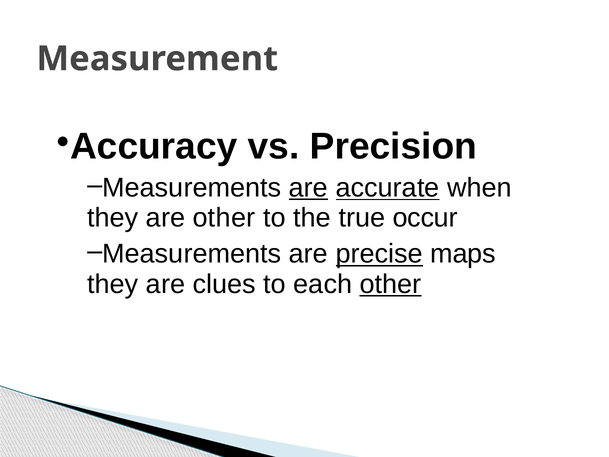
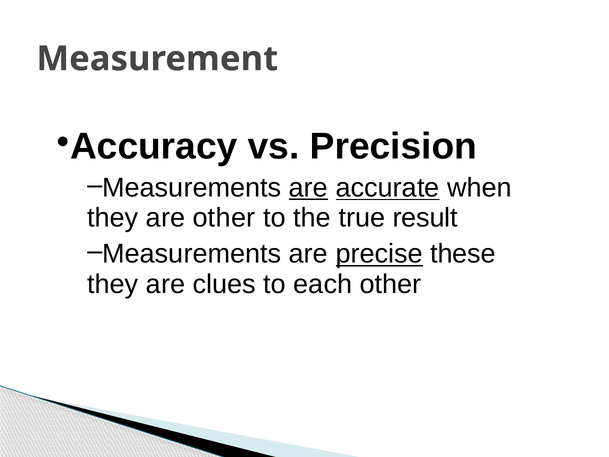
occur: occur -> result
maps: maps -> these
other at (391, 284) underline: present -> none
